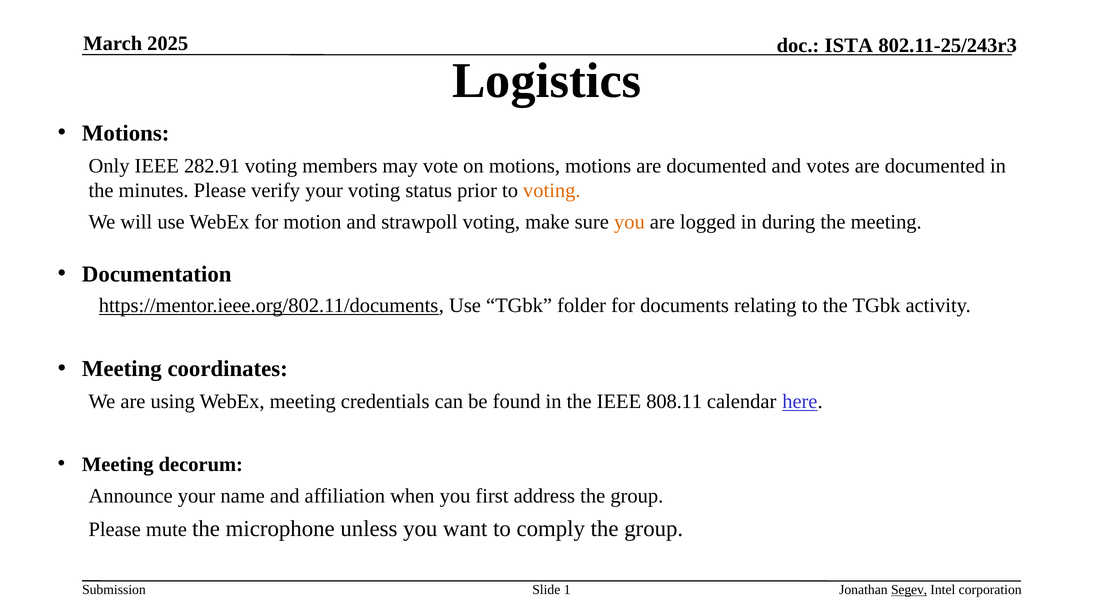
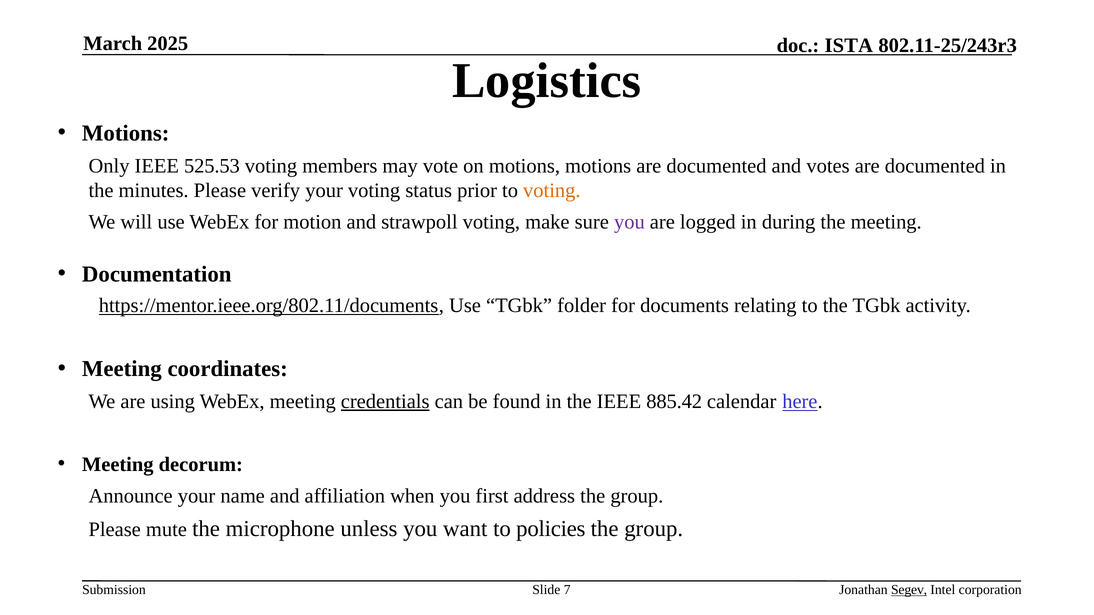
282.91: 282.91 -> 525.53
you at (629, 222) colour: orange -> purple
credentials underline: none -> present
808.11: 808.11 -> 885.42
comply: comply -> policies
1: 1 -> 7
